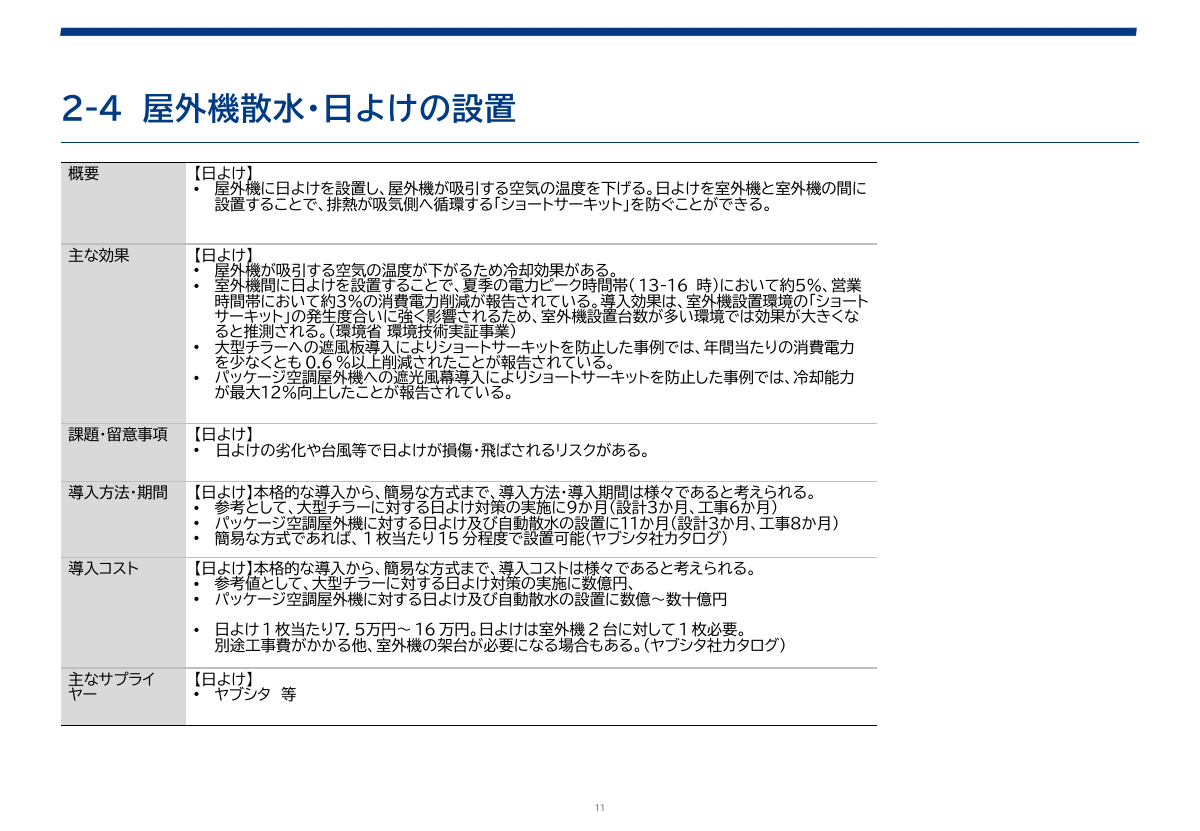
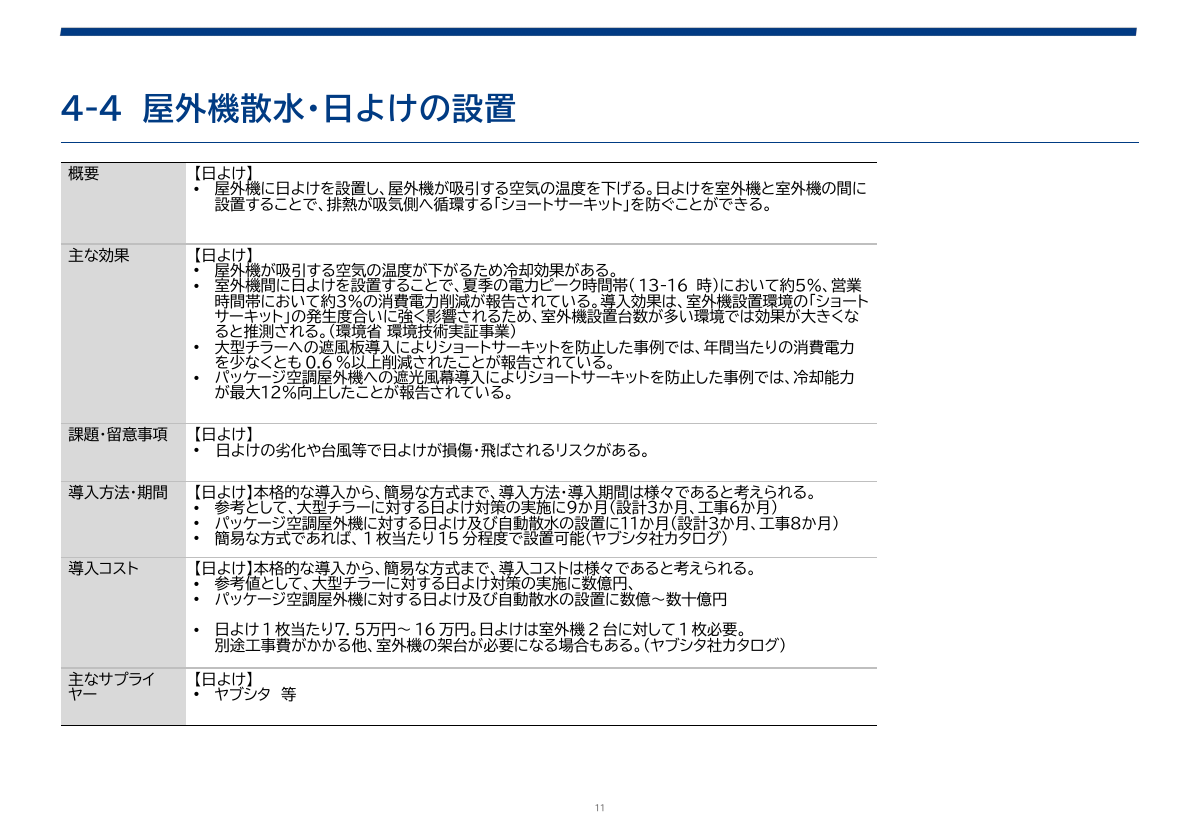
2-4: 2-4 -> 4-4
